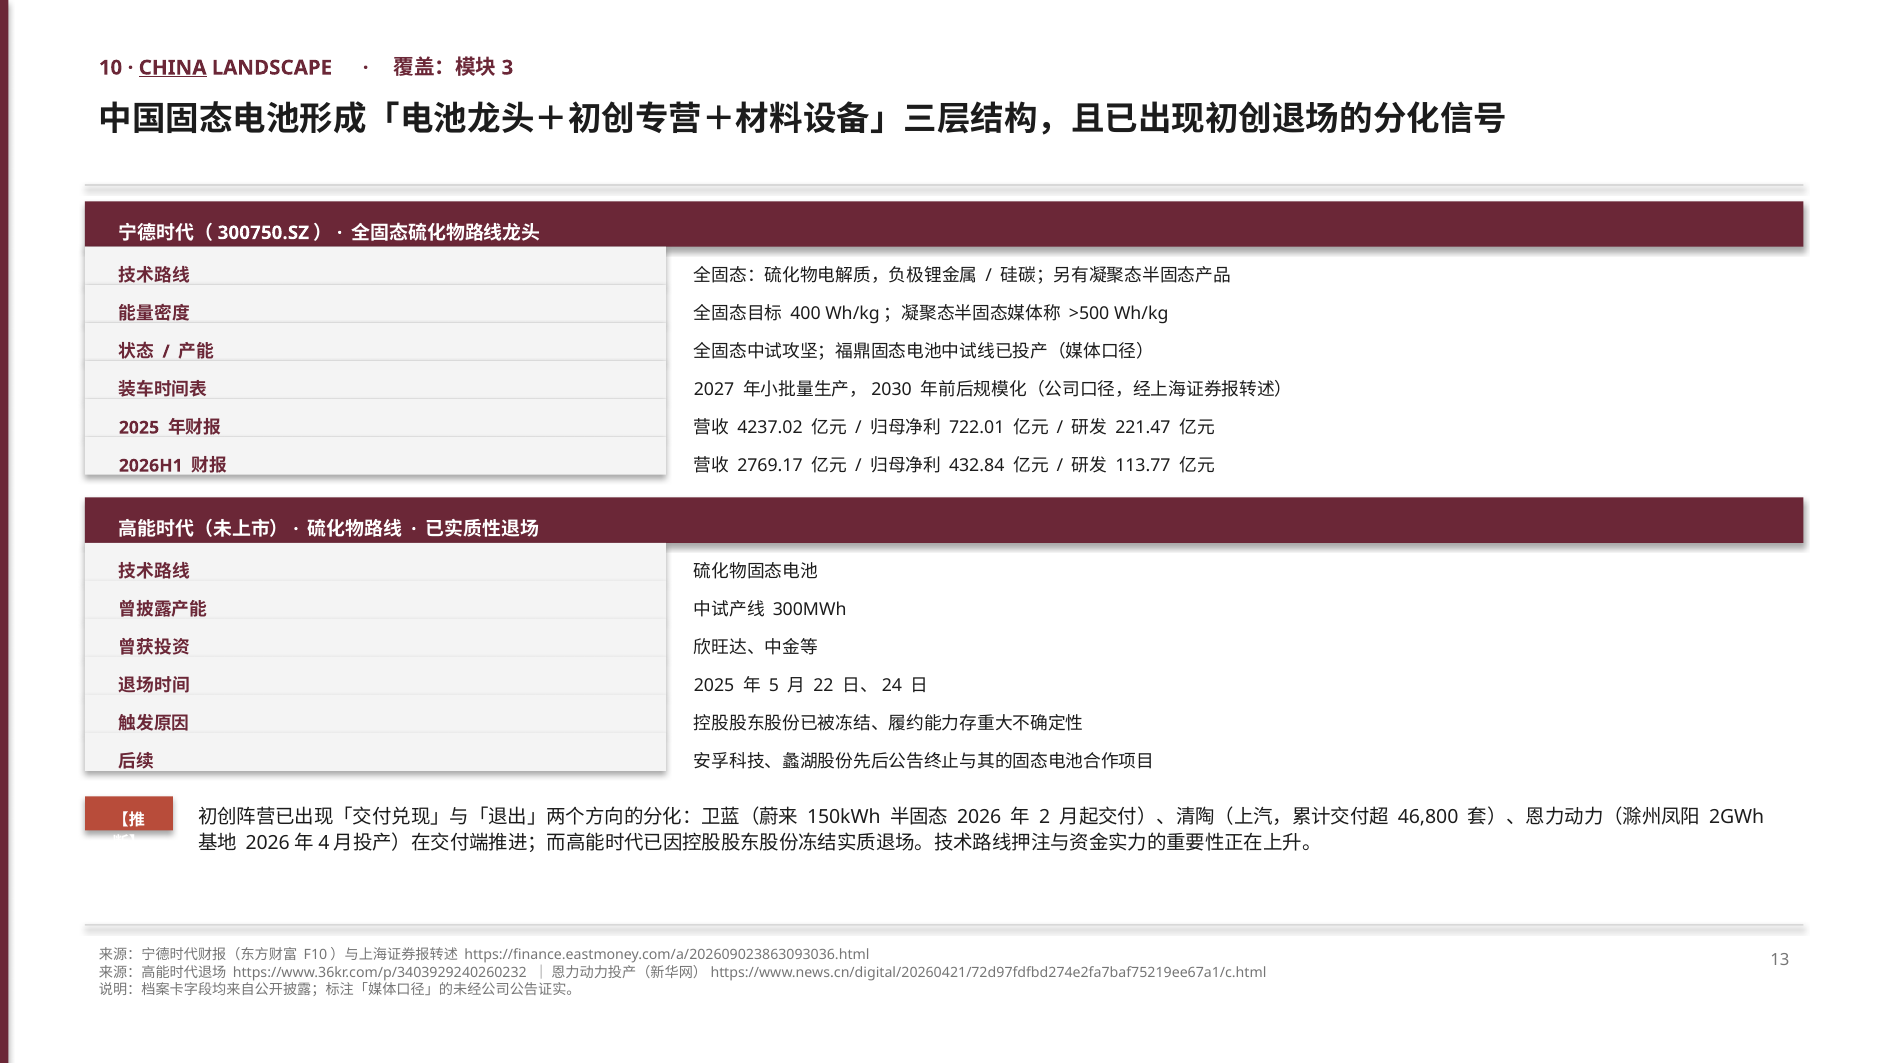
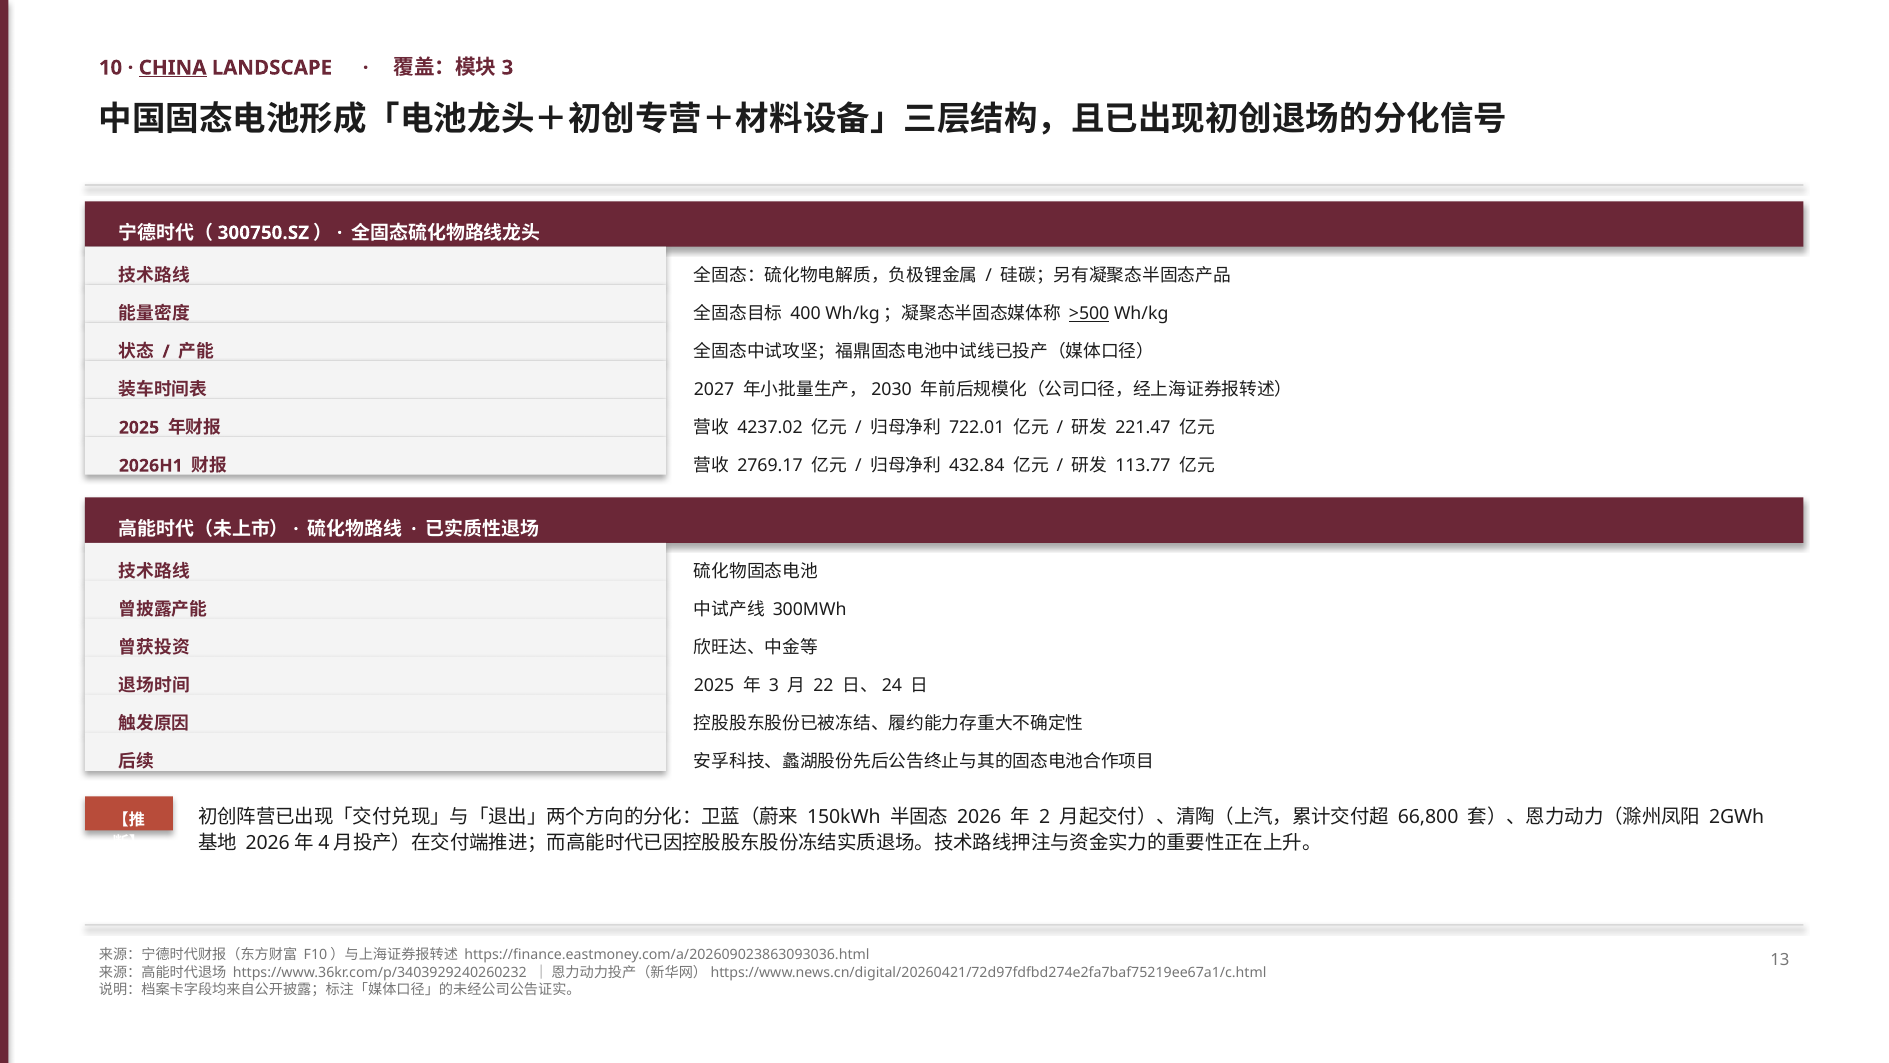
>500 underline: none -> present
5 at (774, 686): 5 -> 3
46,800: 46,800 -> 66,800
